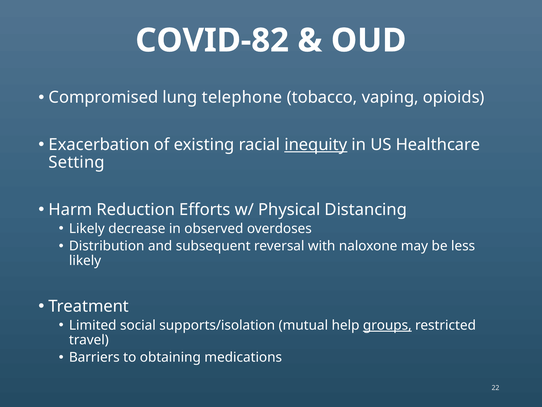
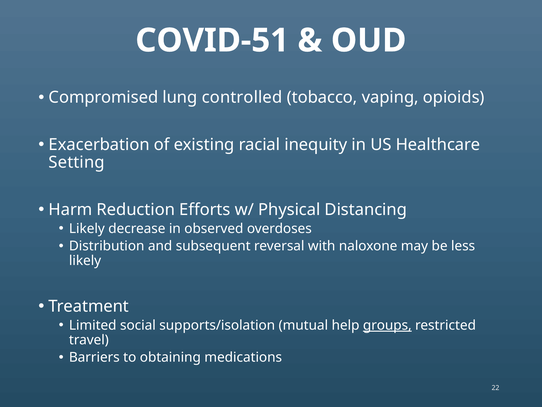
COVID-82: COVID-82 -> COVID-51
telephone: telephone -> controlled
inequity underline: present -> none
